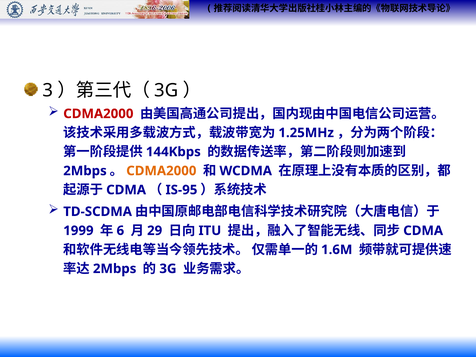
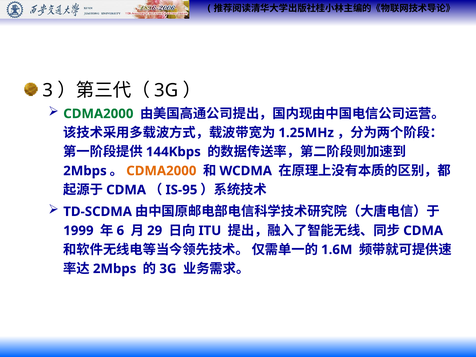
CDMA2000 at (98, 114) colour: red -> green
